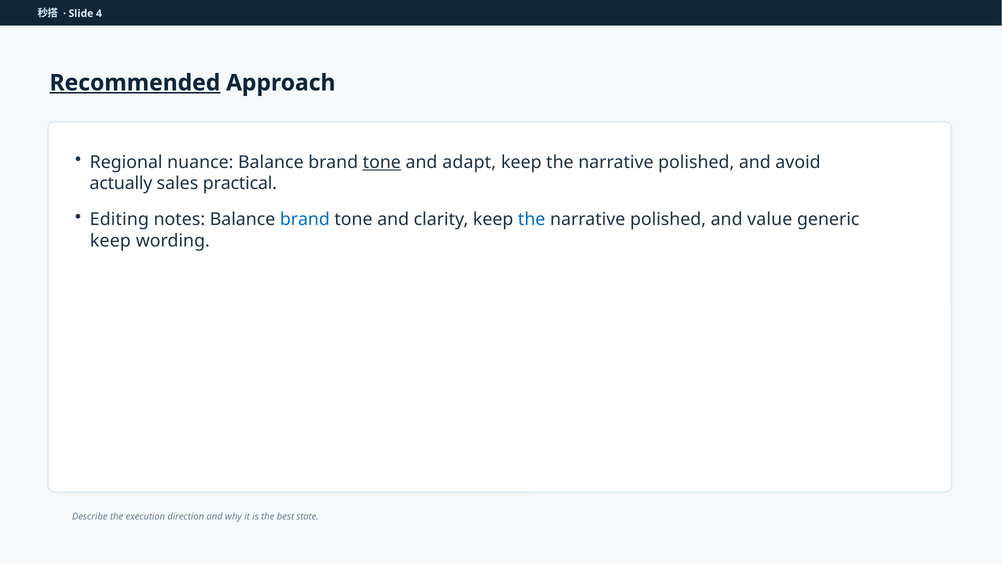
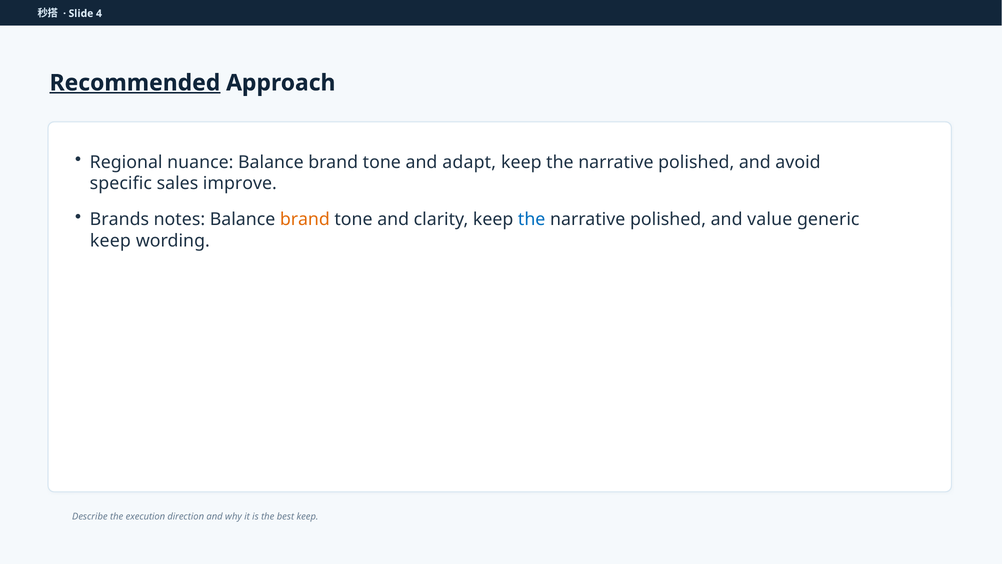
tone at (382, 162) underline: present -> none
actually: actually -> specific
practical: practical -> improve
Editing: Editing -> Brands
brand at (305, 219) colour: blue -> orange
best state: state -> keep
